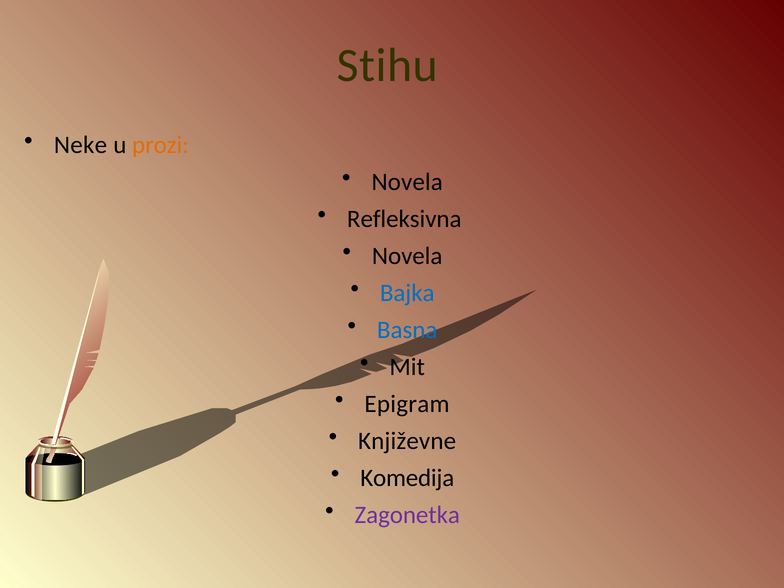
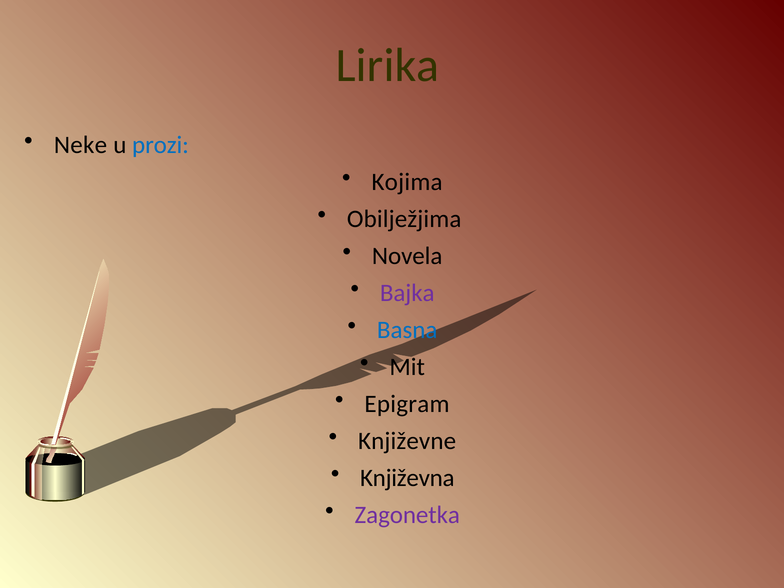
Stihu: Stihu -> Lirika
prozi colour: orange -> blue
Novela at (407, 182): Novela -> Kojima
Refleksivna: Refleksivna -> Obilježjima
Bajka colour: blue -> purple
Komedija: Komedija -> Književna
